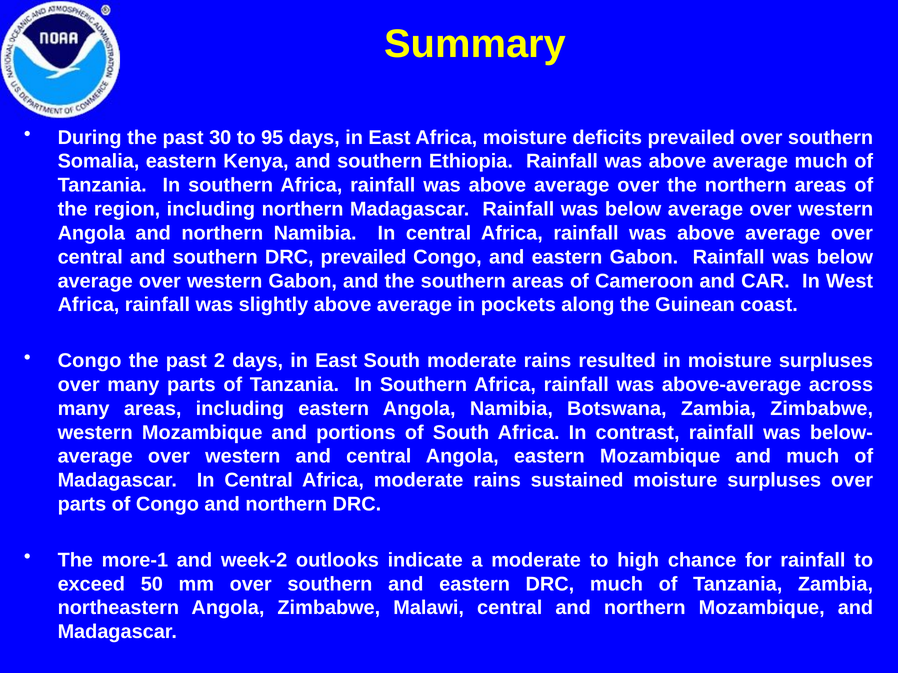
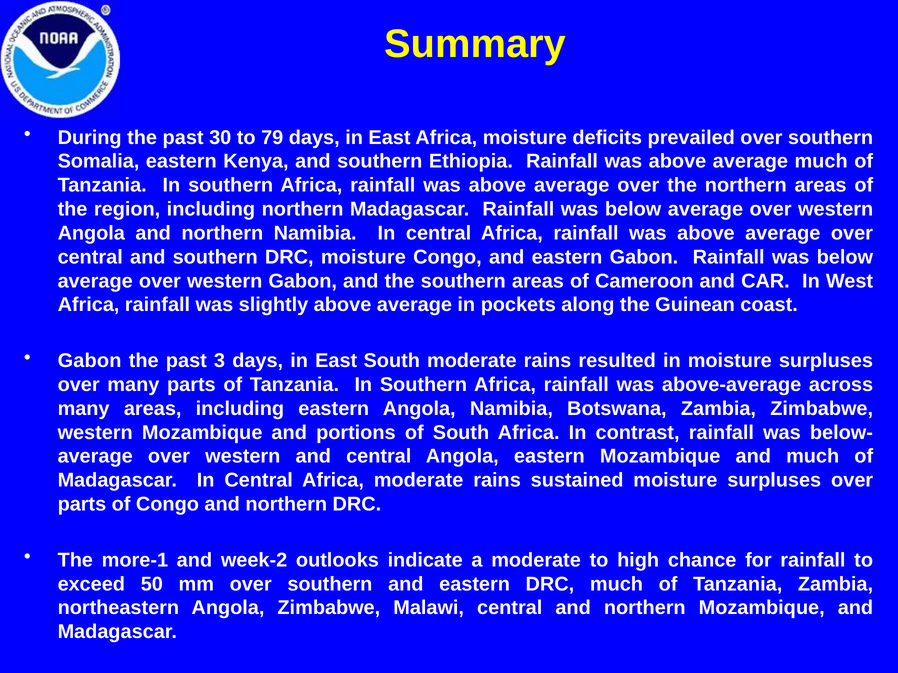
95: 95 -> 79
DRC prevailed: prevailed -> moisture
Congo at (90, 361): Congo -> Gabon
2: 2 -> 3
